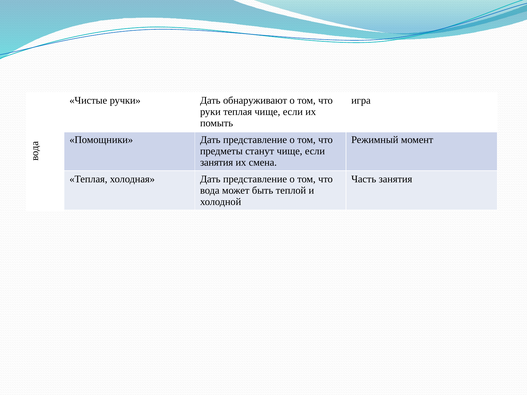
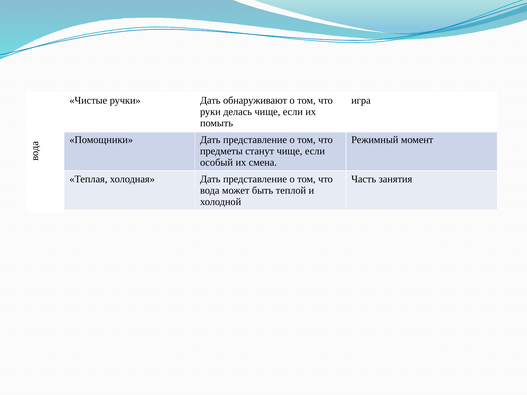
руки теплая: теплая -> делась
занятия at (217, 163): занятия -> особый
